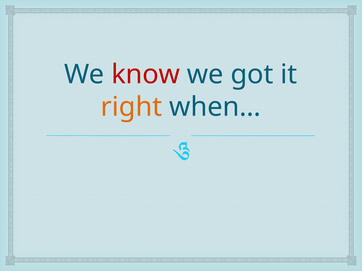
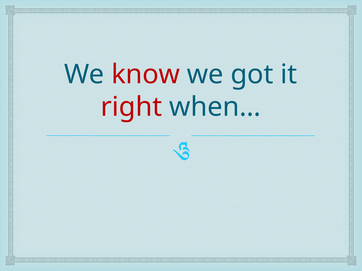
right colour: orange -> red
